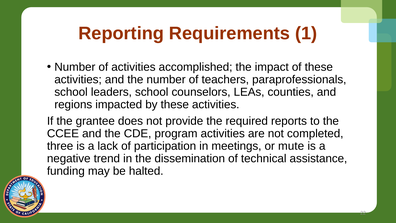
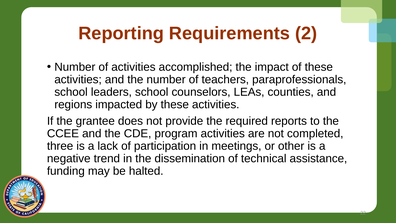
1: 1 -> 2
mute: mute -> other
